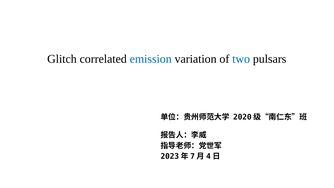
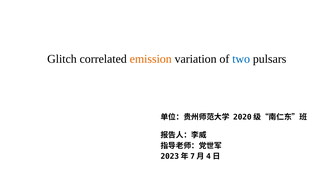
emission colour: blue -> orange
